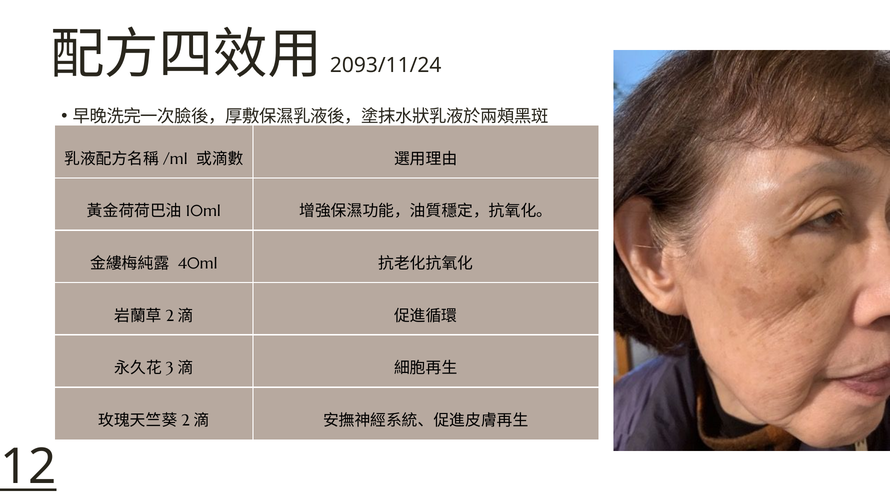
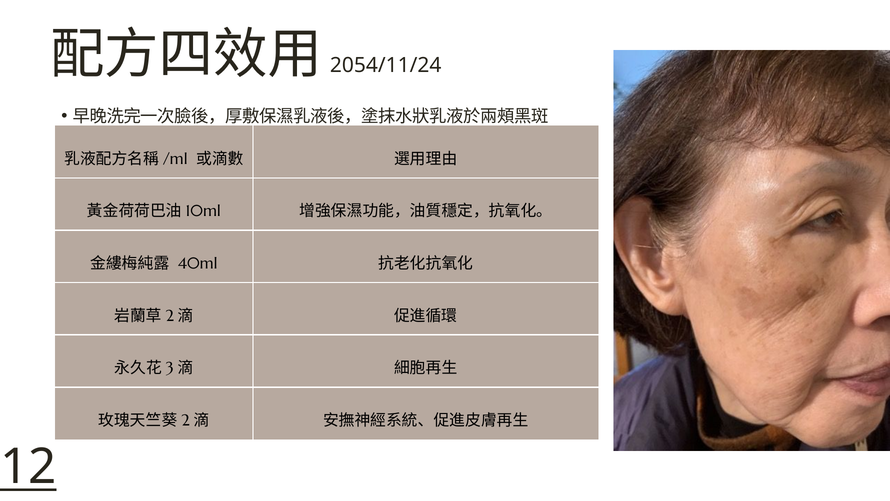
2093/11/24: 2093/11/24 -> 2054/11/24
